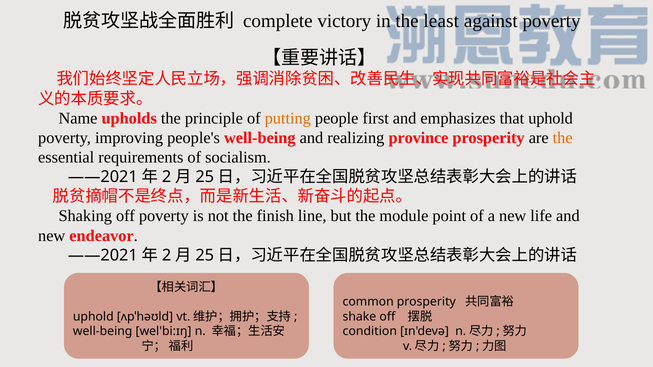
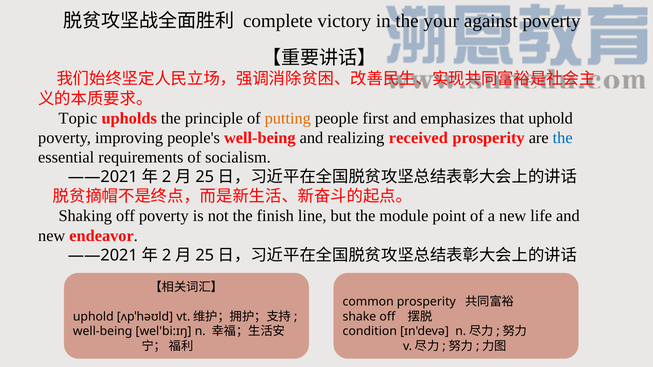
least: least -> your
Name: Name -> Topic
province: province -> received
the at (563, 138) colour: orange -> blue
